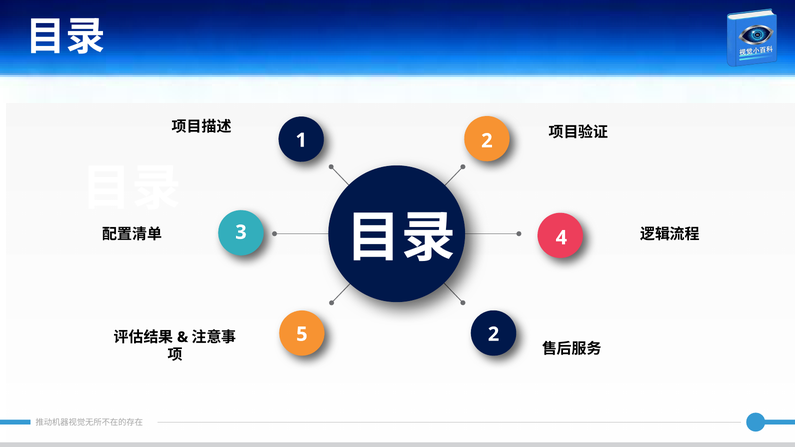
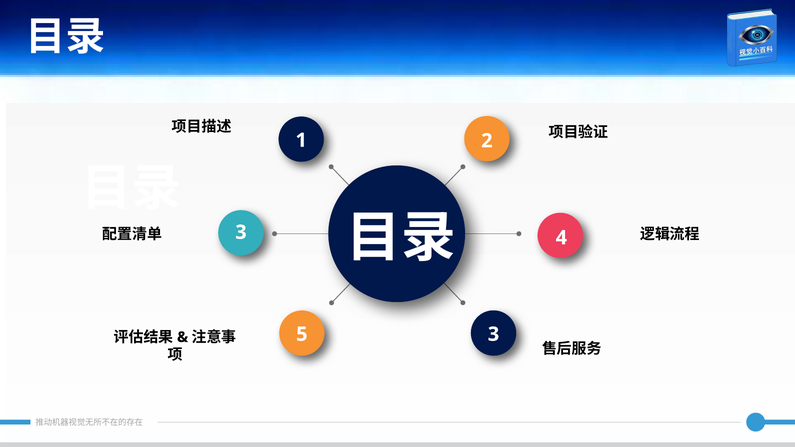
5 2: 2 -> 3
